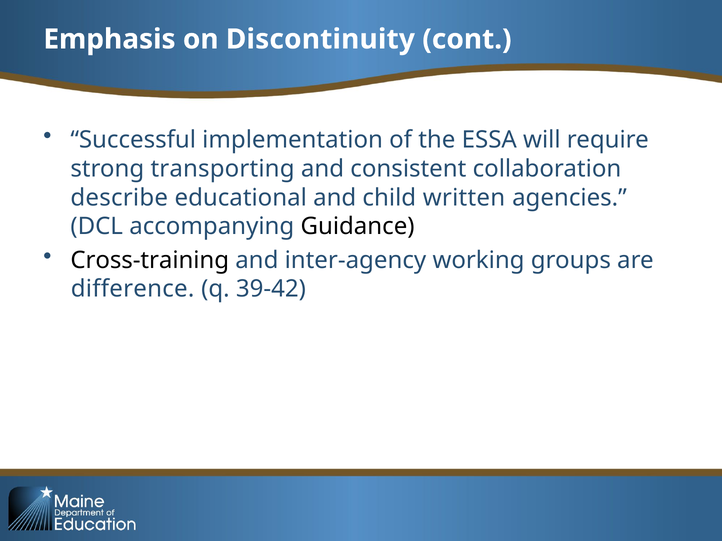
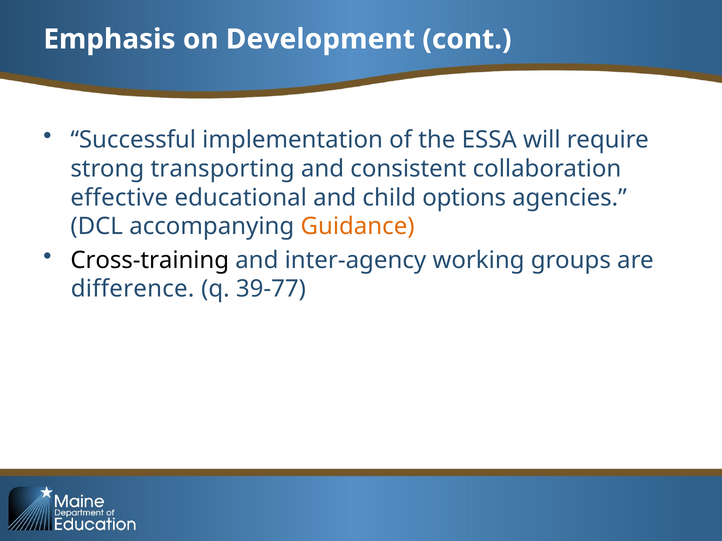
Discontinuity: Discontinuity -> Development
describe: describe -> effective
written: written -> options
Guidance colour: black -> orange
39-42: 39-42 -> 39-77
